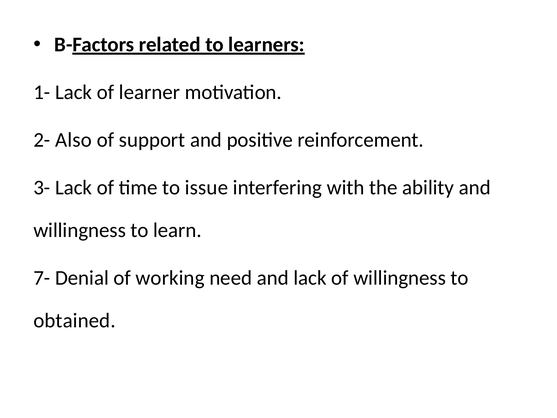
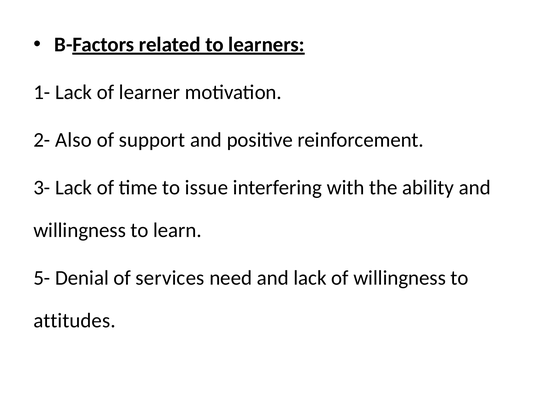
7-: 7- -> 5-
working: working -> services
obtained: obtained -> attitudes
